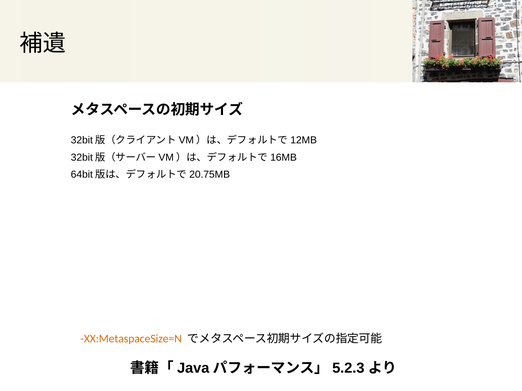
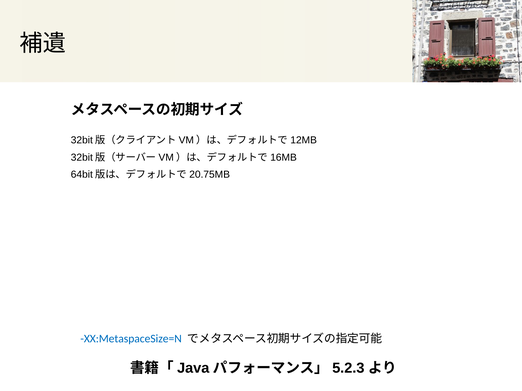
XX:MetaspaceSize=N colour: orange -> blue
